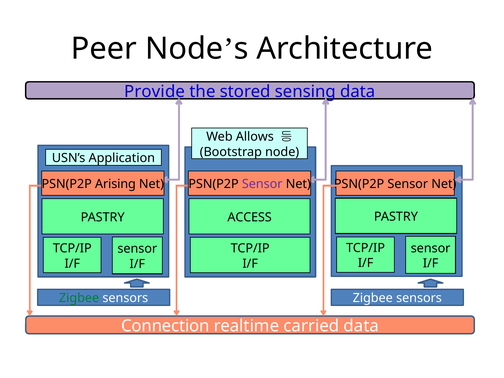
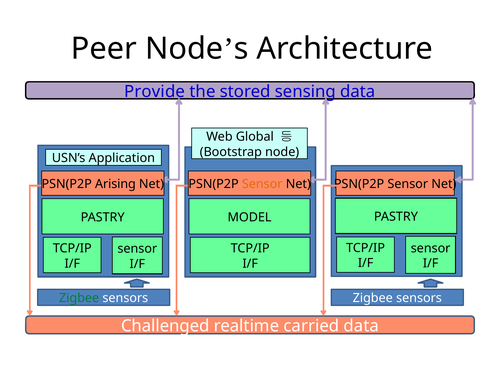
Allows: Allows -> Global
Sensor at (262, 184) colour: purple -> orange
ACCESS: ACCESS -> MODEL
Connection: Connection -> Challenged
